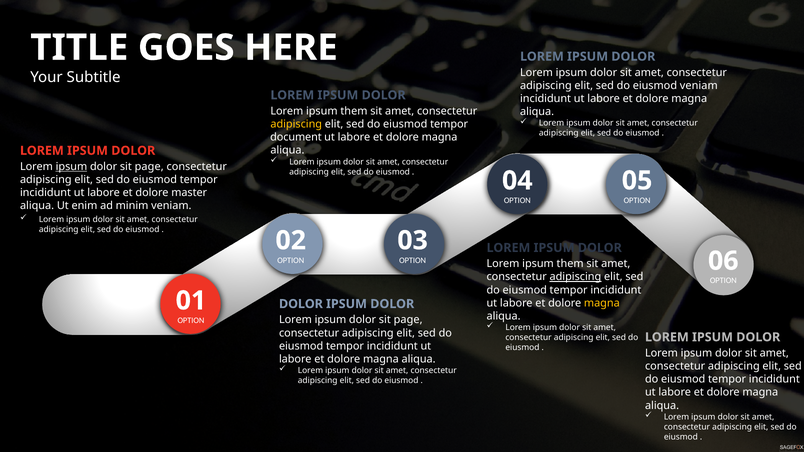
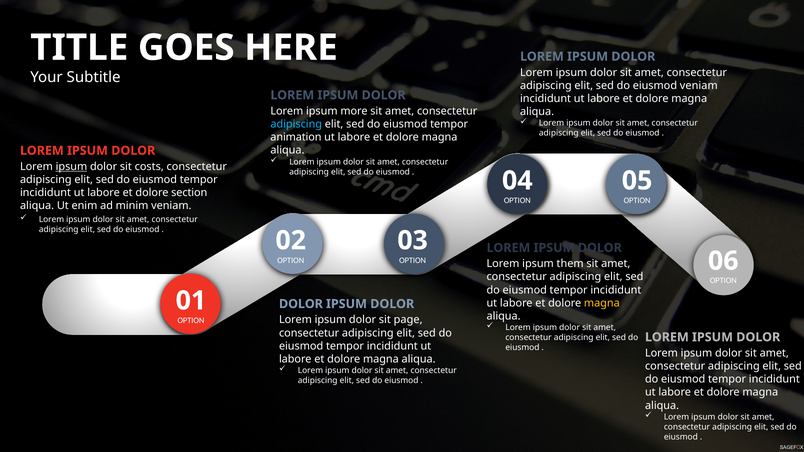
them at (354, 111): them -> more
adipiscing at (296, 124) colour: yellow -> light blue
document: document -> animation
page at (149, 167): page -> costs
master: master -> section
adipiscing at (575, 277) underline: present -> none
